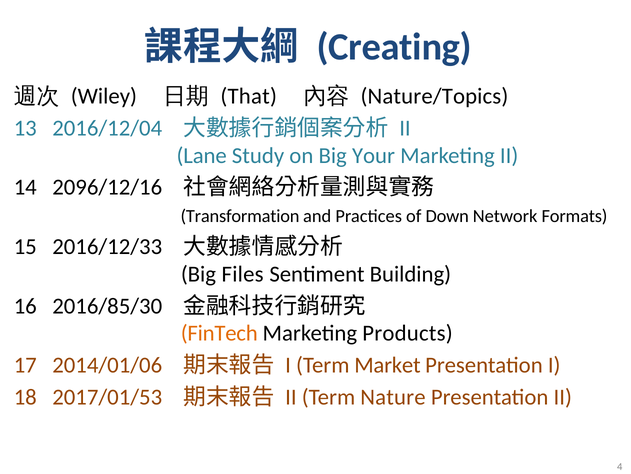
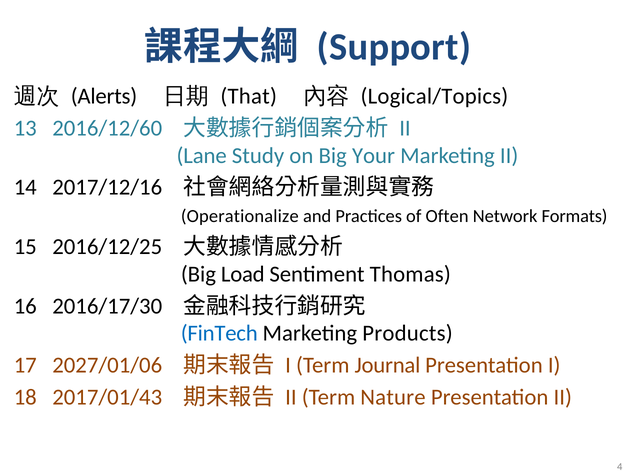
Creating: Creating -> Support
Wiley: Wiley -> Alerts
Nature/Topics: Nature/Topics -> Logical/Topics
2016/12/04: 2016/12/04 -> 2016/12/60
2096/12/16: 2096/12/16 -> 2017/12/16
Transformation: Transformation -> Operationalize
Down: Down -> Often
2016/12/33: 2016/12/33 -> 2016/12/25
Files: Files -> Load
Building: Building -> Thomas
2016/85/30: 2016/85/30 -> 2016/17/30
FinTech colour: orange -> blue
2014/01/06: 2014/01/06 -> 2027/01/06
Market: Market -> Journal
2017/01/53: 2017/01/53 -> 2017/01/43
